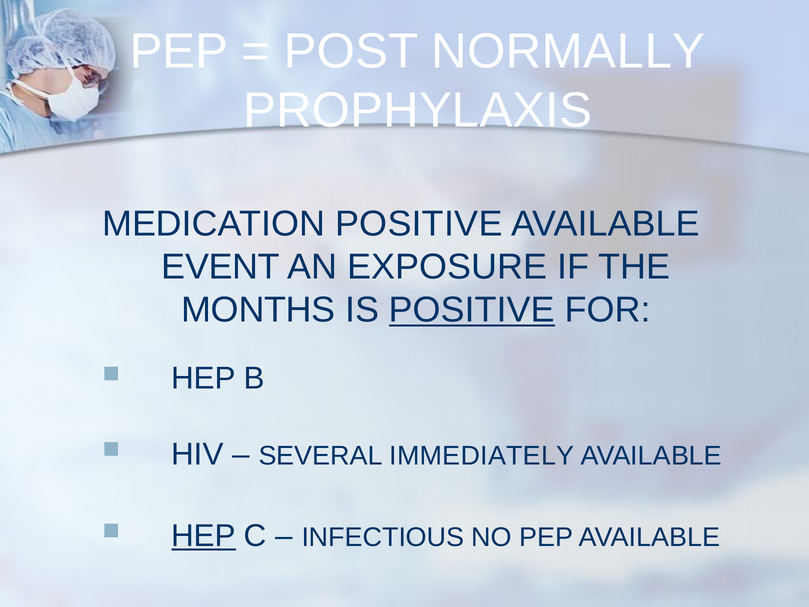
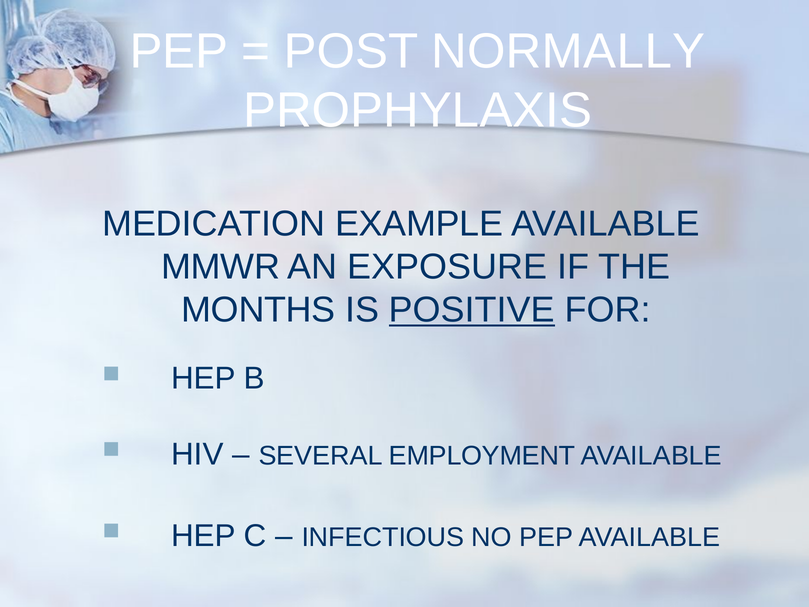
MEDICATION POSITIVE: POSITIVE -> EXAMPLE
EVENT: EVENT -> MMWR
IMMEDIATELY: IMMEDIATELY -> EMPLOYMENT
HEP at (204, 536) underline: present -> none
